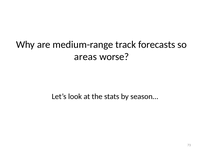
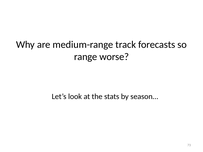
areas: areas -> range
